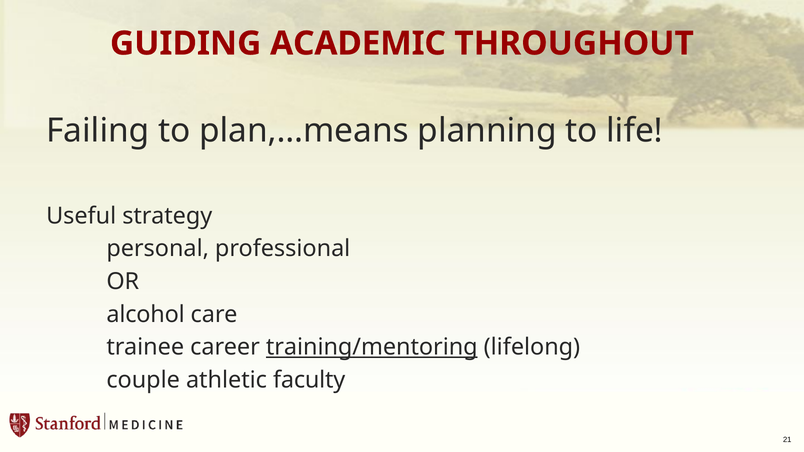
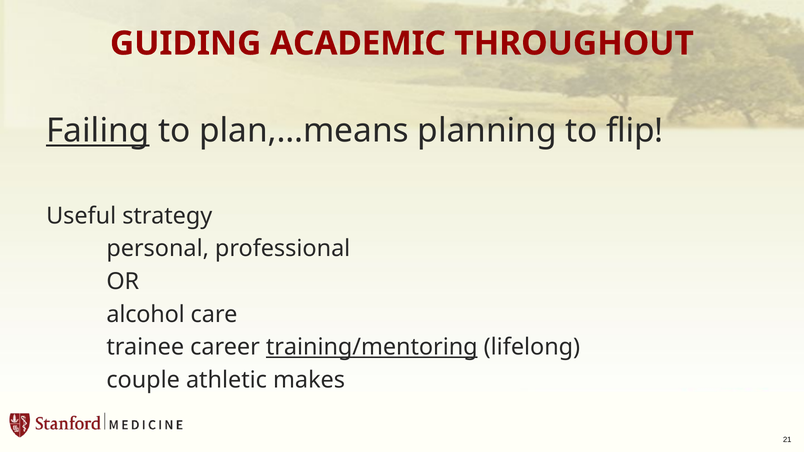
Failing underline: none -> present
life: life -> flip
faculty: faculty -> makes
